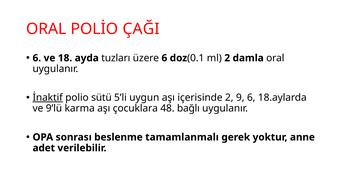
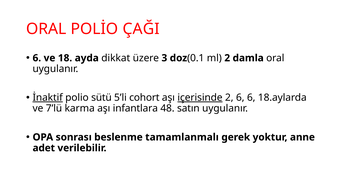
tuzları: tuzları -> dikkat
üzere 6: 6 -> 3
uygun: uygun -> cohort
içerisinde underline: none -> present
2 9: 9 -> 6
9’lü: 9’lü -> 7’lü
çocuklara: çocuklara -> infantlara
bağlı: bağlı -> satın
